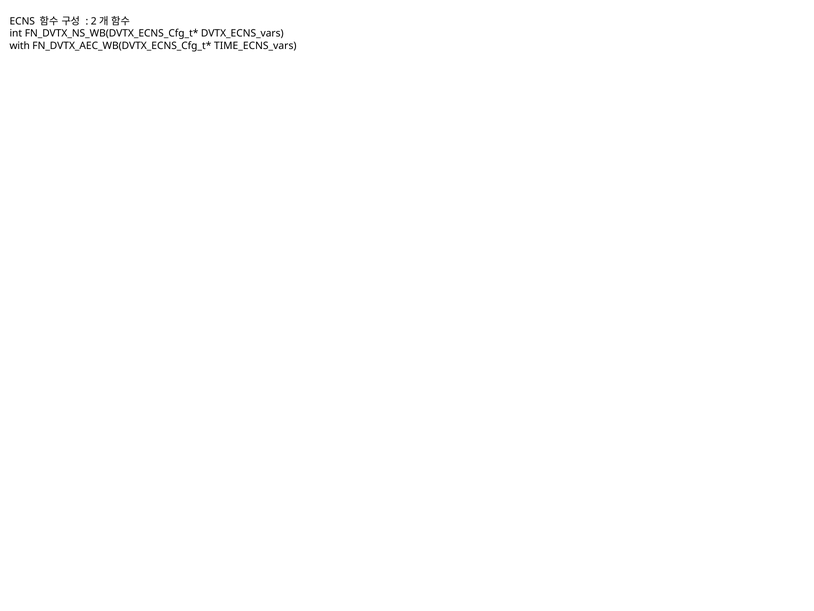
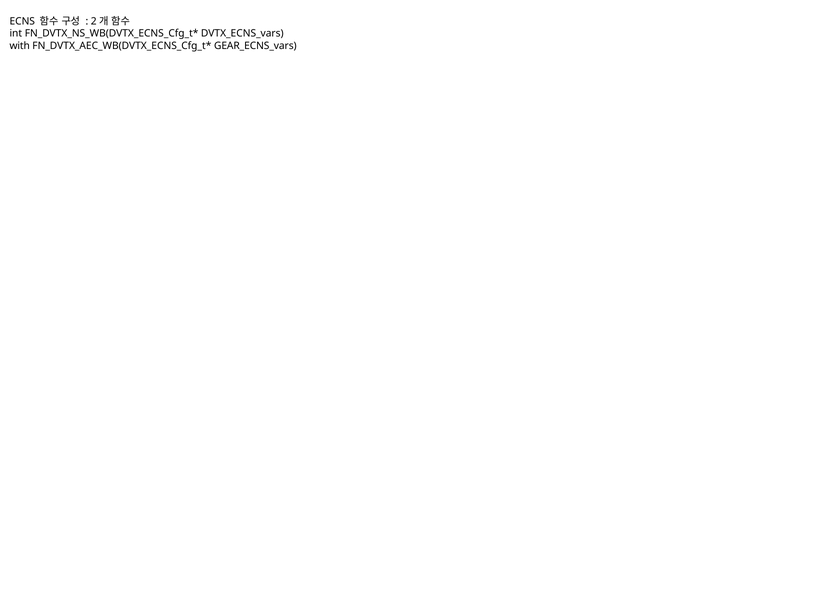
TIME_ECNS_vars: TIME_ECNS_vars -> GEAR_ECNS_vars
